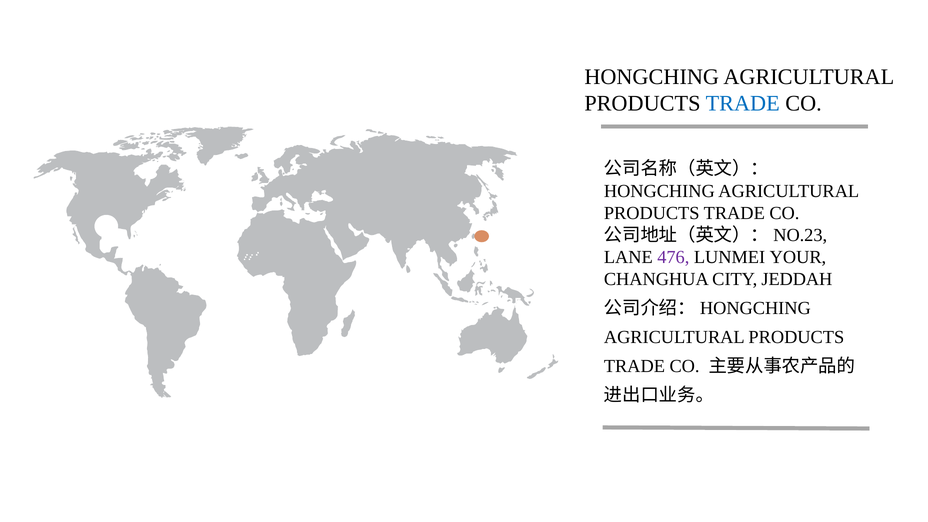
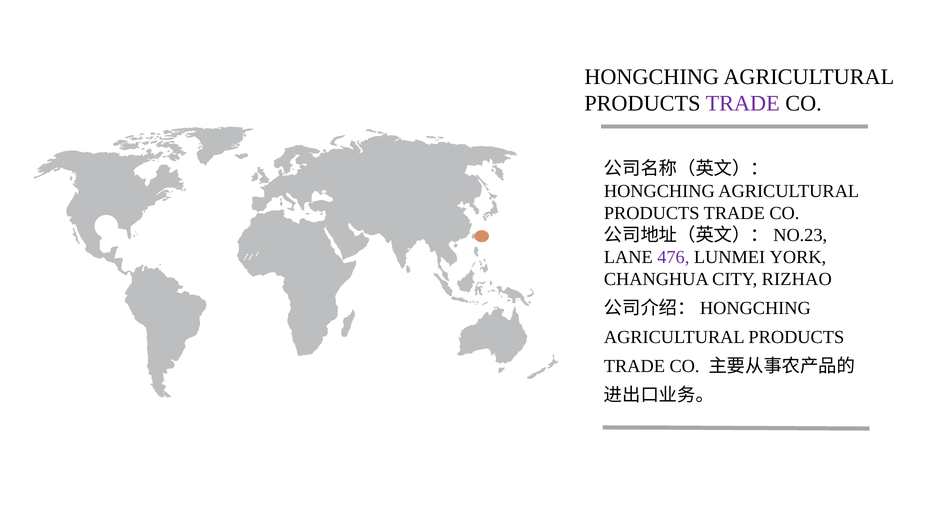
TRADE at (743, 103) colour: blue -> purple
YOUR: YOUR -> YORK
JEDDAH: JEDDAH -> RIZHAO
